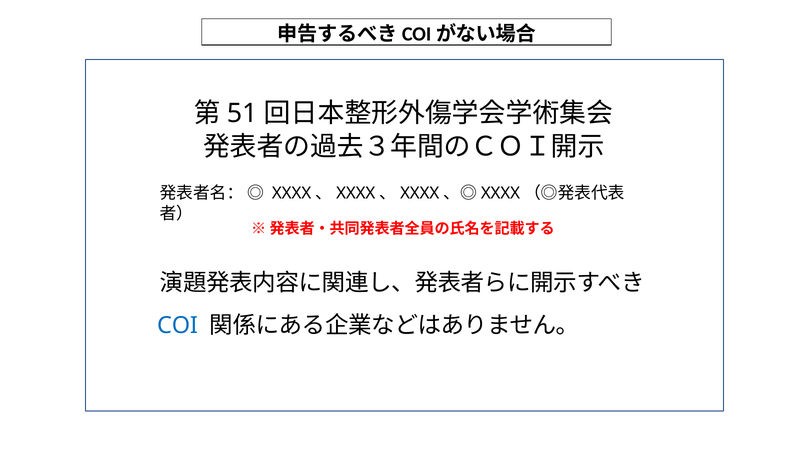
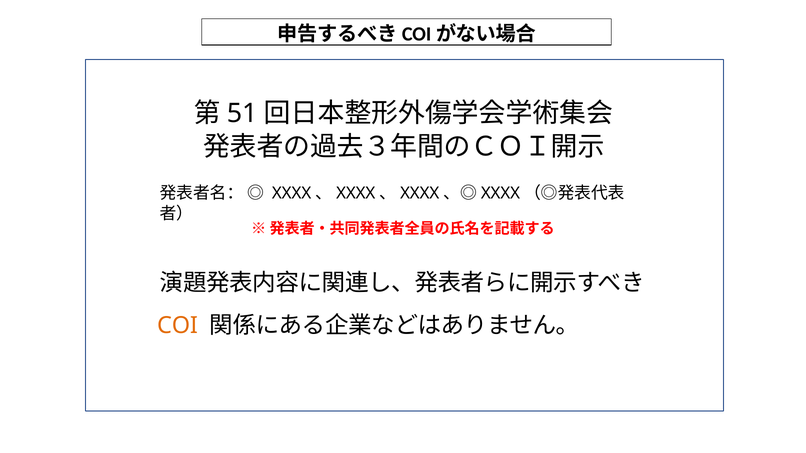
COI colour: blue -> orange
